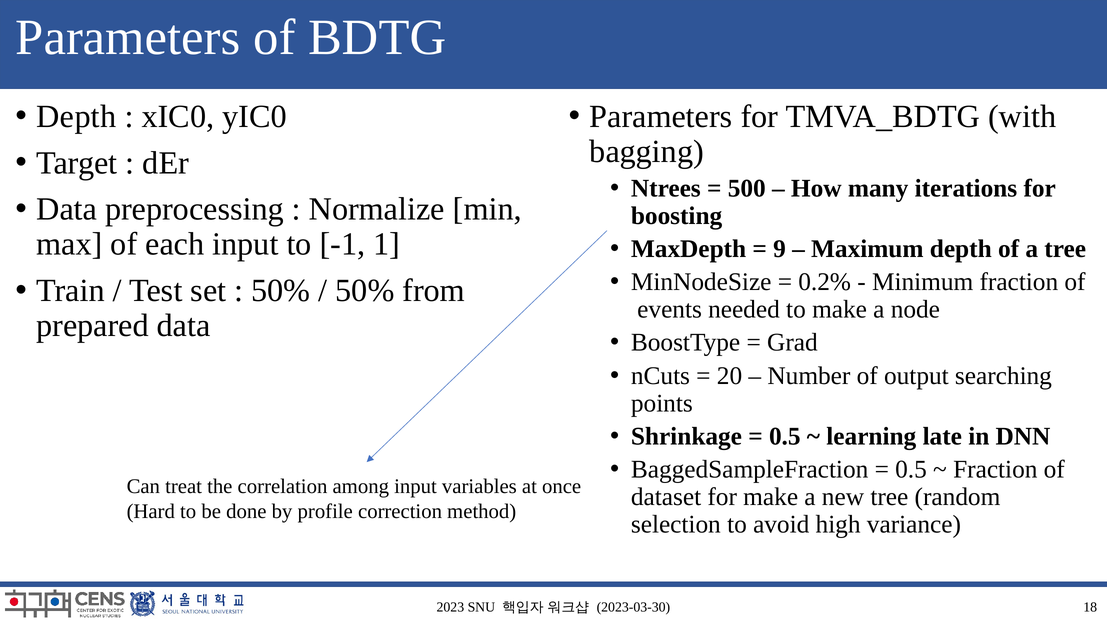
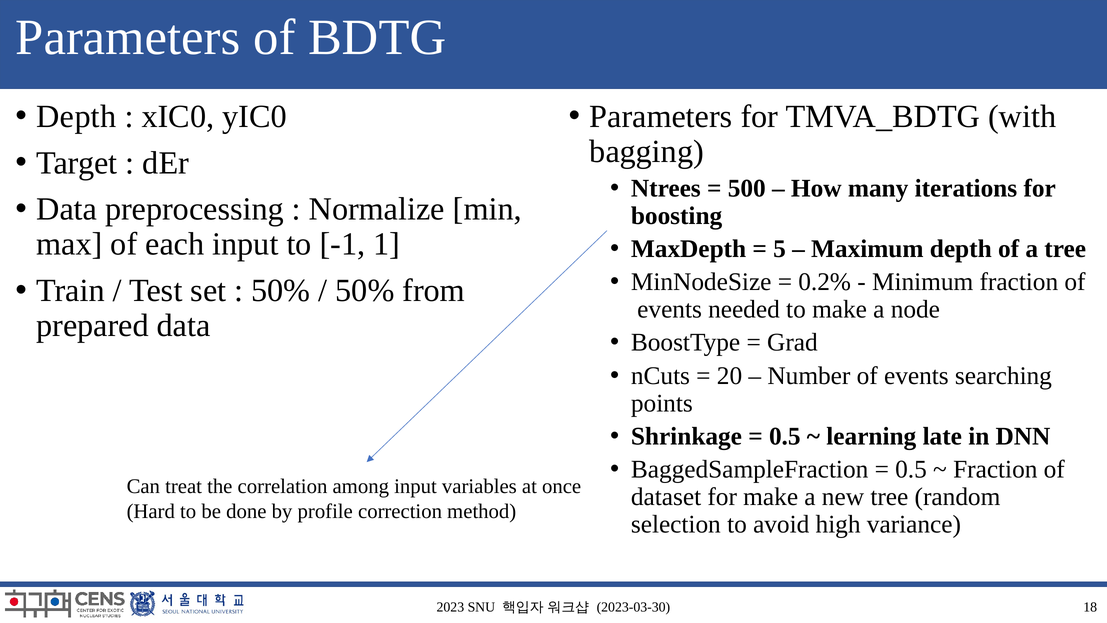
9: 9 -> 5
Number of output: output -> events
